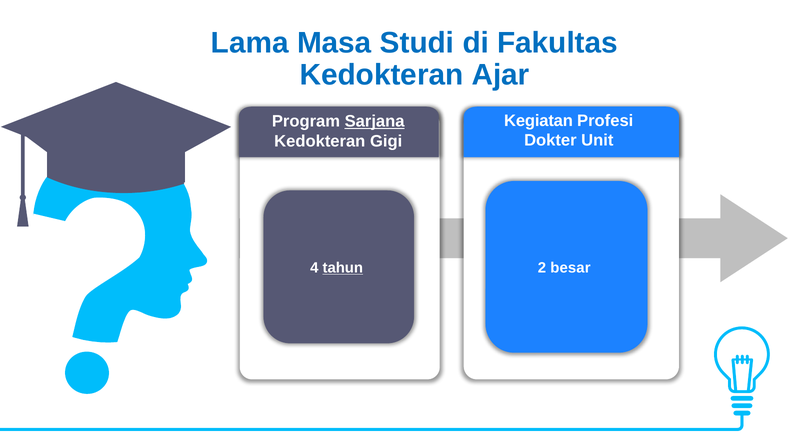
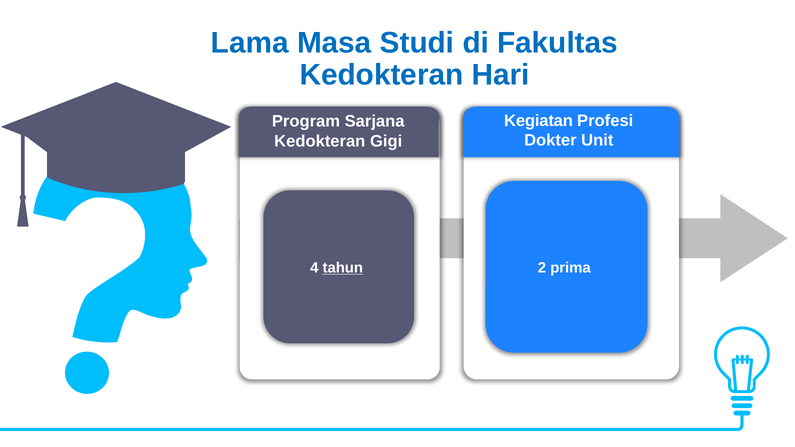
Ajar: Ajar -> Hari
Sarjana underline: present -> none
besar: besar -> prima
